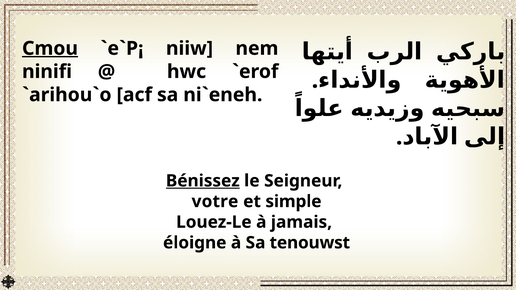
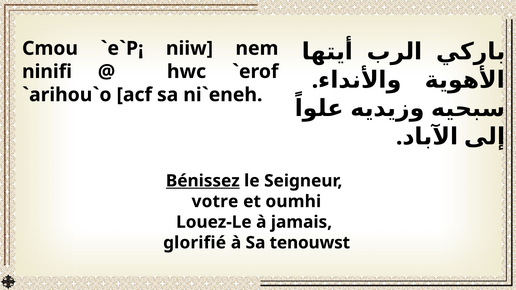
Cmou underline: present -> none
simple: simple -> oumhi
éloigne: éloigne -> glorifié
